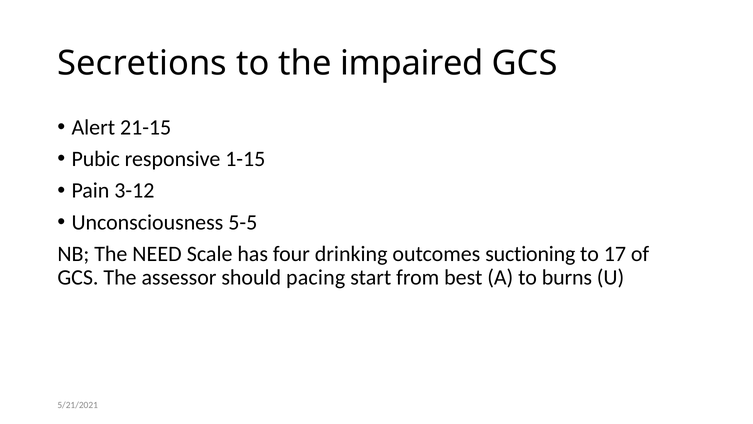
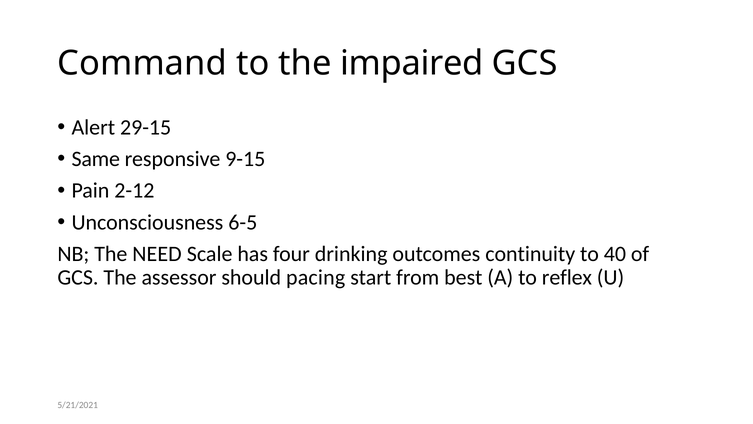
Secretions: Secretions -> Command
21-15: 21-15 -> 29-15
Pubic: Pubic -> Same
1-15: 1-15 -> 9-15
3-12: 3-12 -> 2-12
5-5: 5-5 -> 6-5
suctioning: suctioning -> continuity
17: 17 -> 40
burns: burns -> reflex
